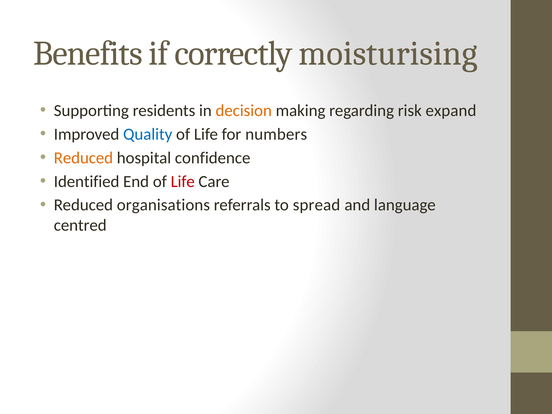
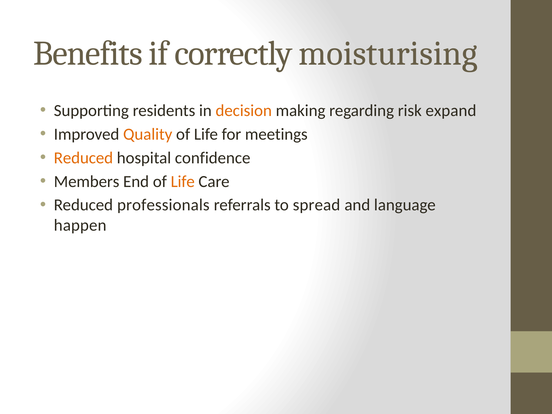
Quality colour: blue -> orange
numbers: numbers -> meetings
Identified: Identified -> Members
Life at (183, 181) colour: red -> orange
organisations: organisations -> professionals
centred: centred -> happen
